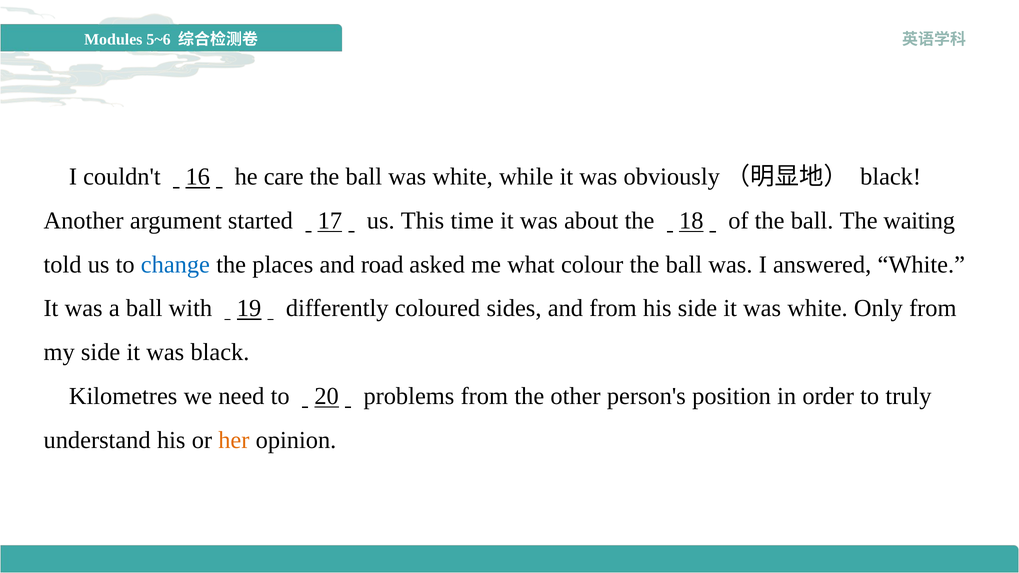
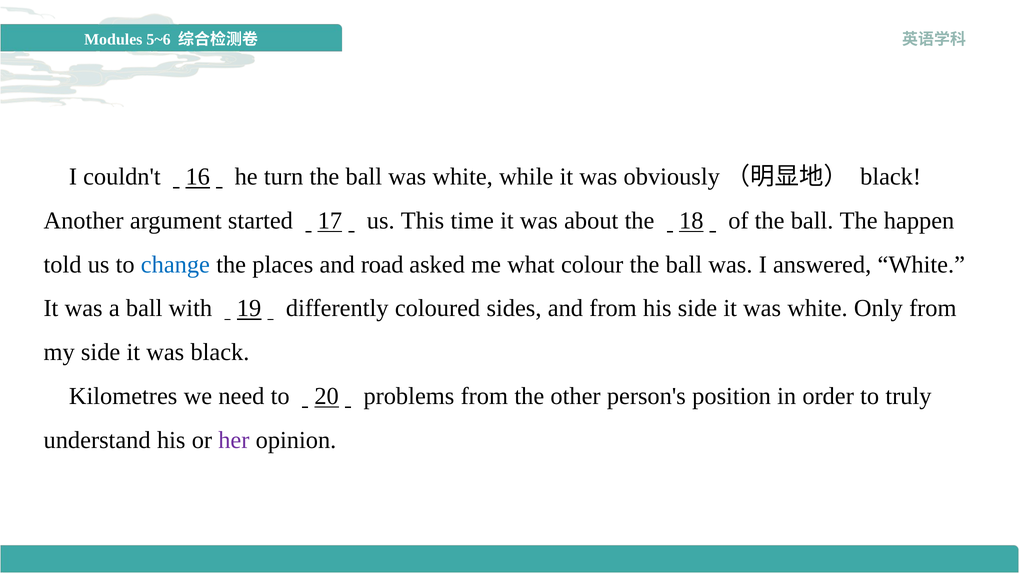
care: care -> turn
waiting: waiting -> happen
her colour: orange -> purple
